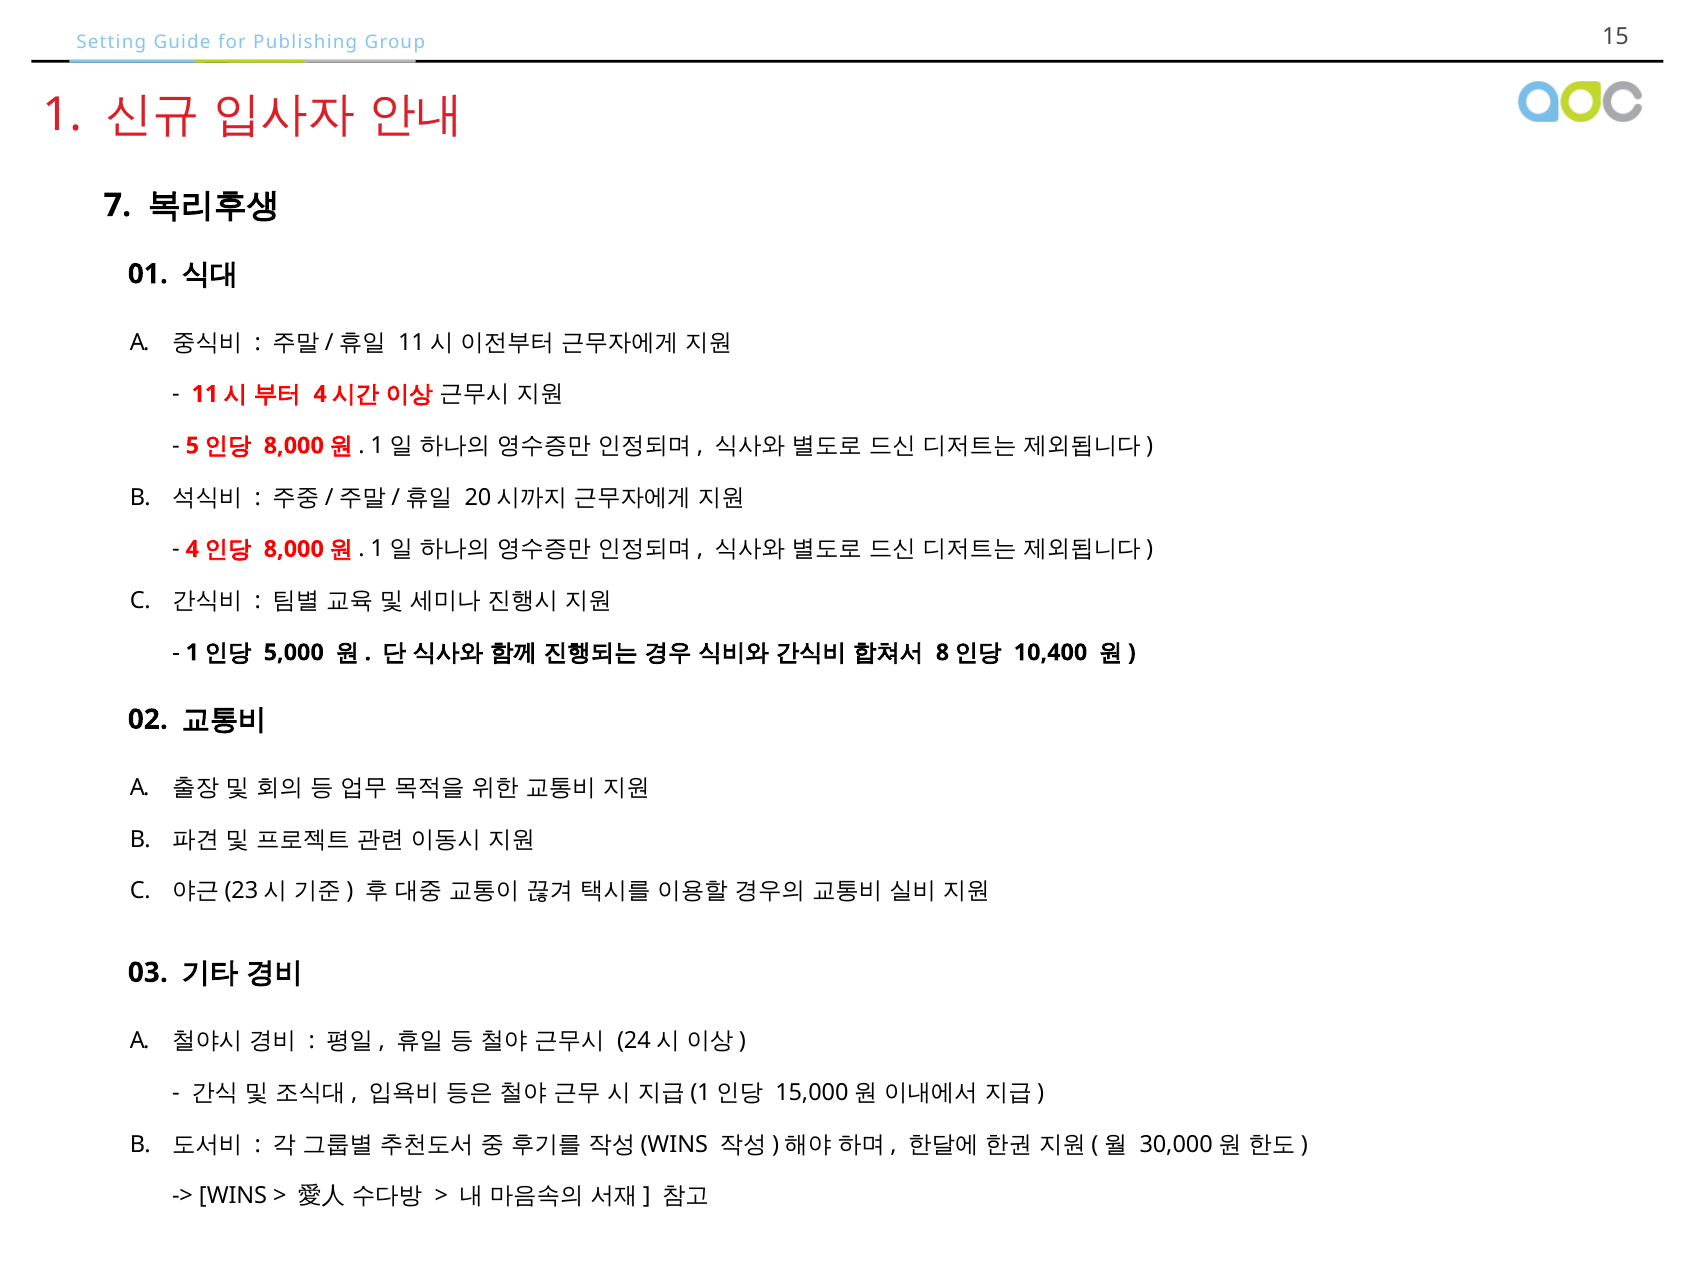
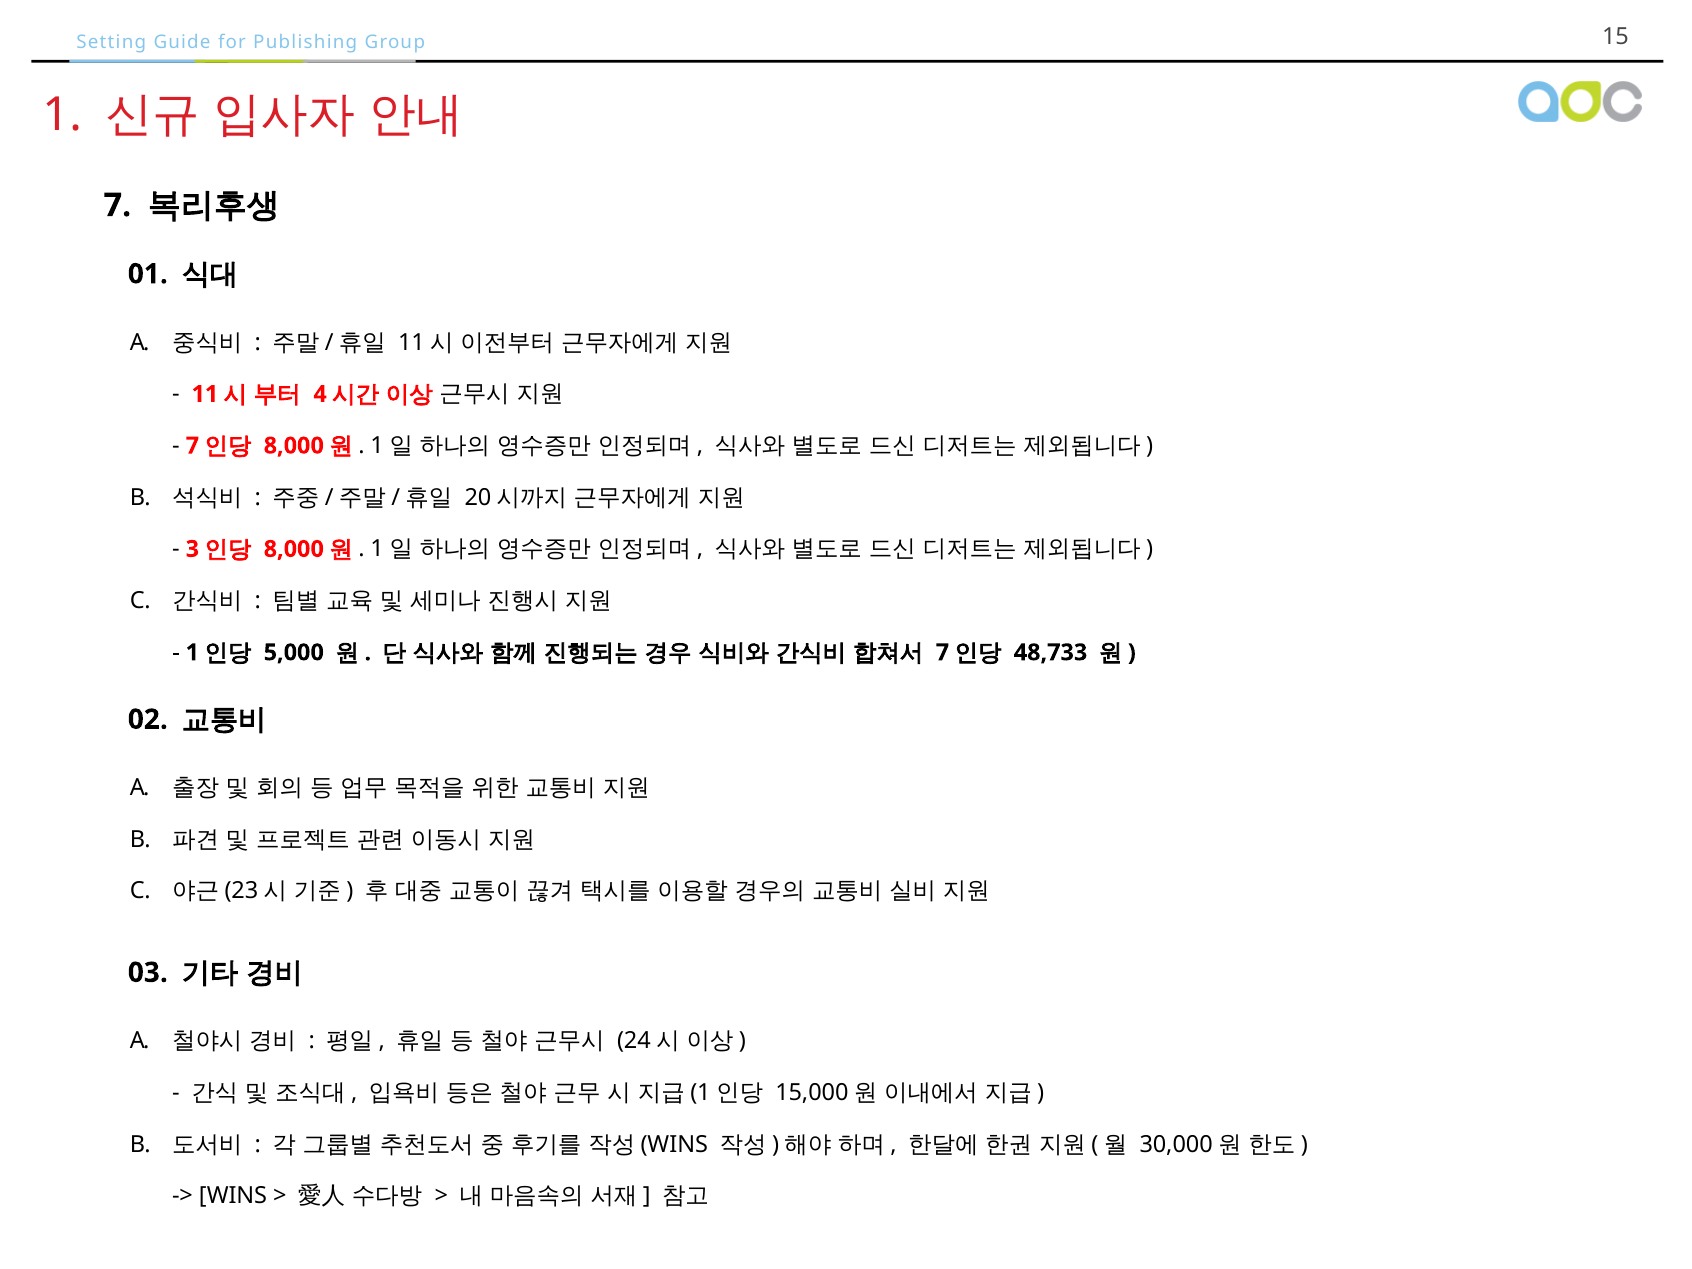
5 at (192, 446): 5 -> 7
4 at (192, 549): 4 -> 3
8 at (942, 653): 8 -> 7
10,400: 10,400 -> 48,733
